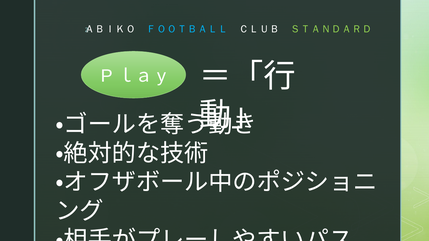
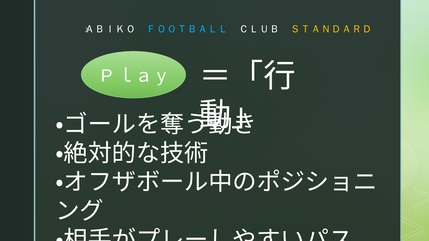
ＳＴＡＮＤＡＲＤ colour: light green -> yellow
